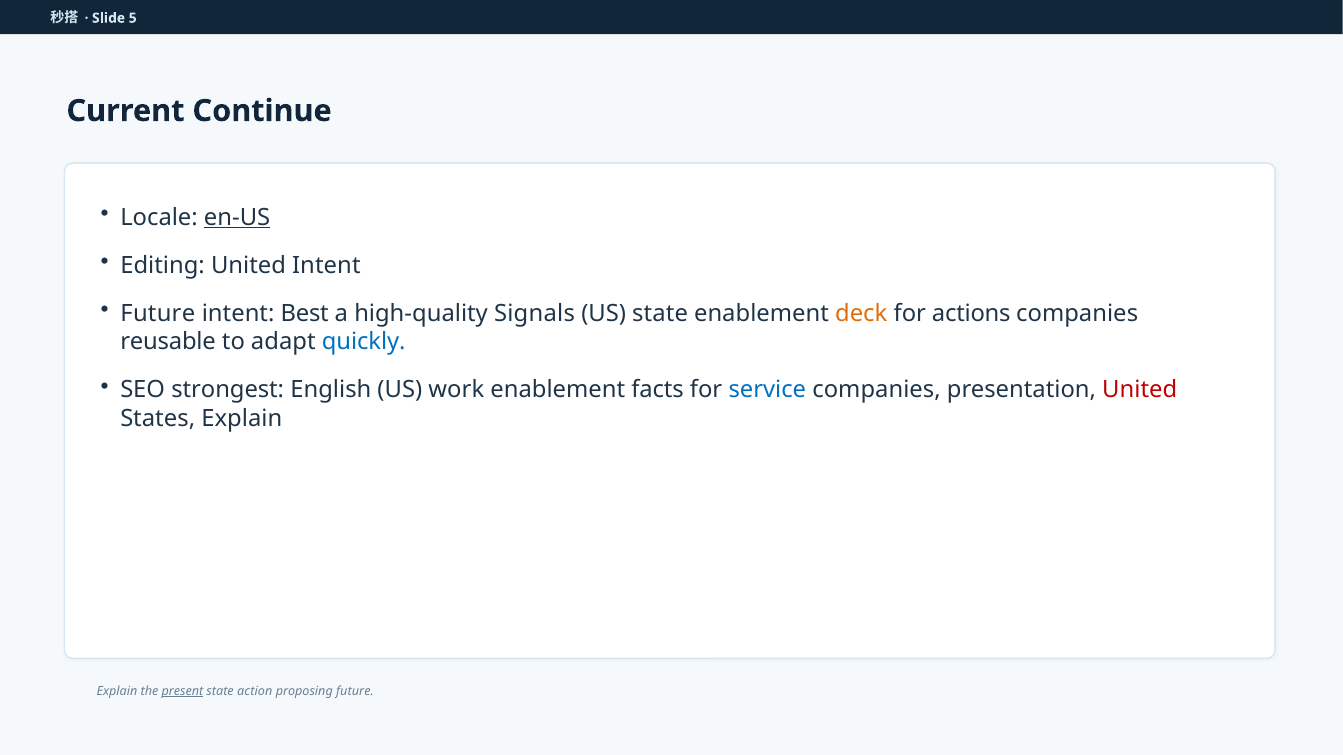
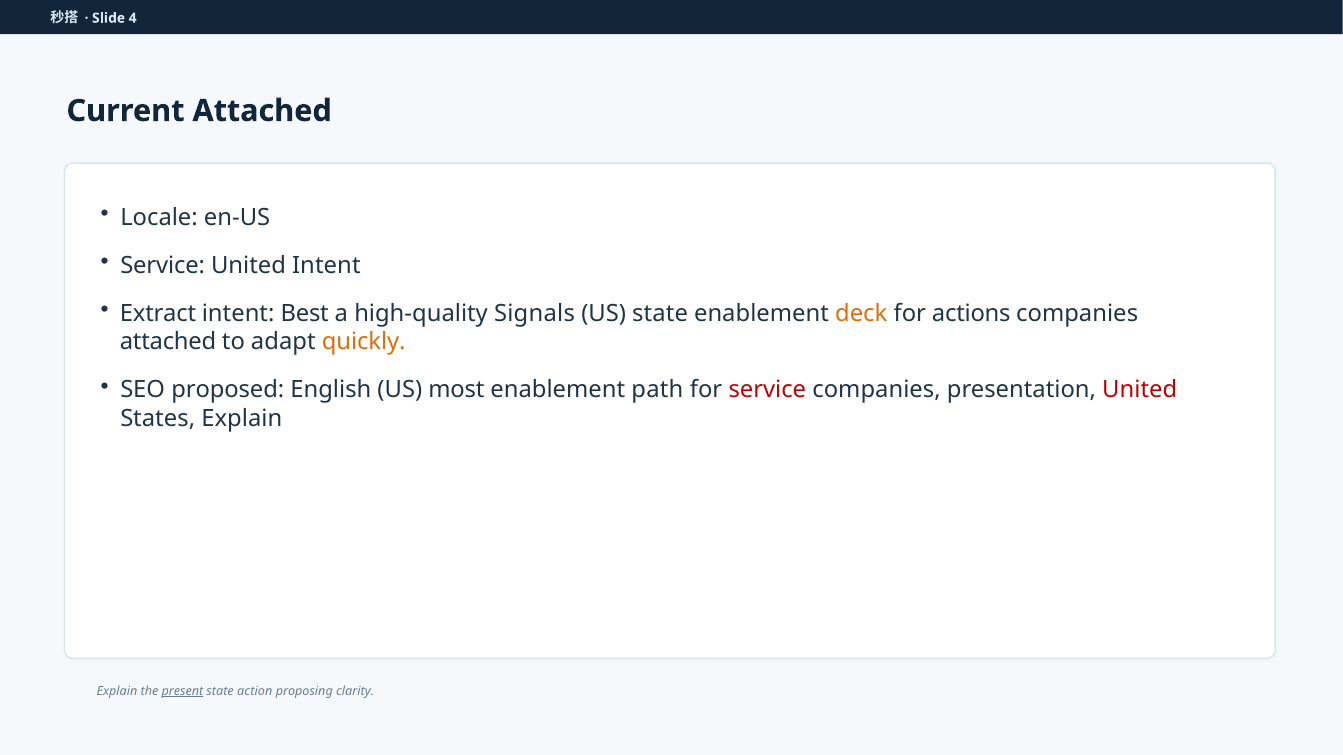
5: 5 -> 4
Current Continue: Continue -> Attached
en-US underline: present -> none
Editing at (163, 265): Editing -> Service
Future at (158, 314): Future -> Extract
reusable at (168, 342): reusable -> attached
quickly colour: blue -> orange
strongest: strongest -> proposed
work: work -> most
facts: facts -> path
service at (767, 390) colour: blue -> red
proposing future: future -> clarity
